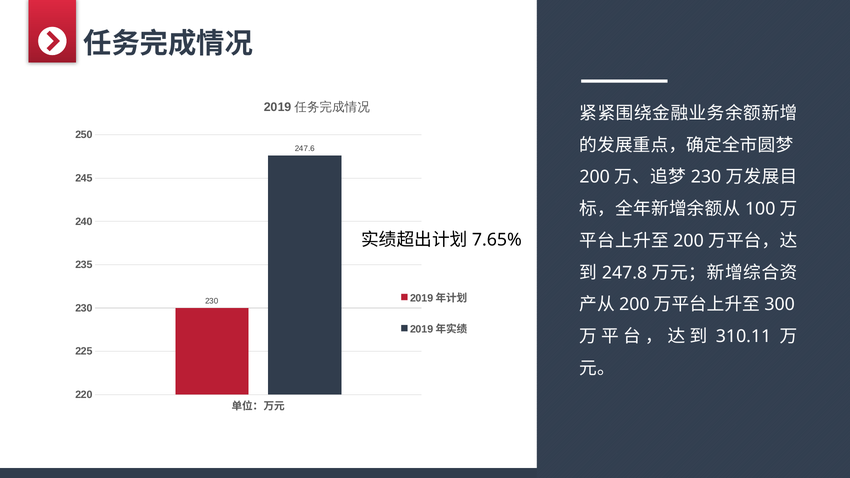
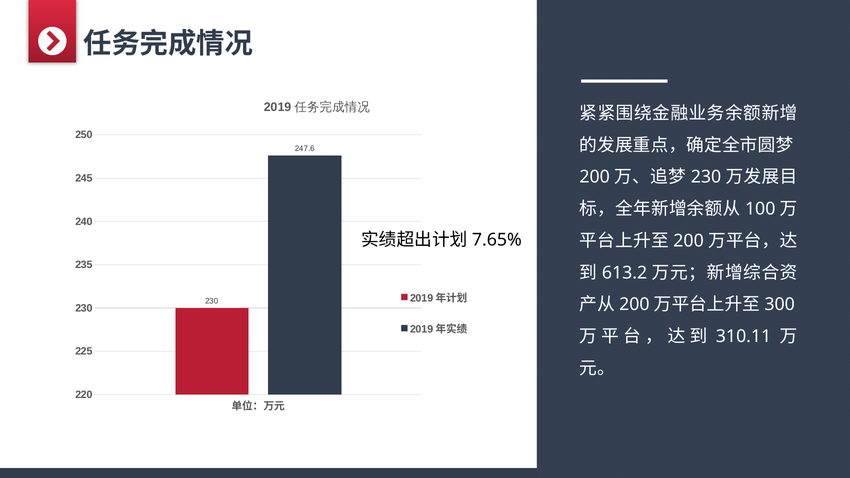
247.8: 247.8 -> 613.2
